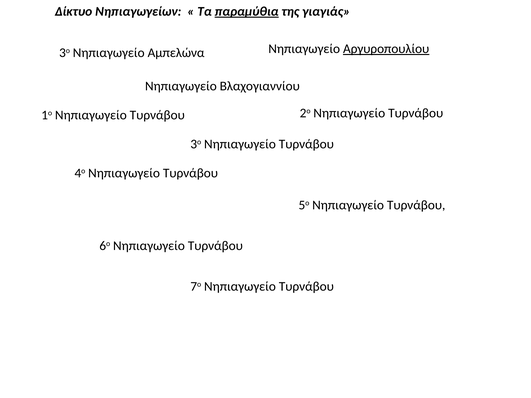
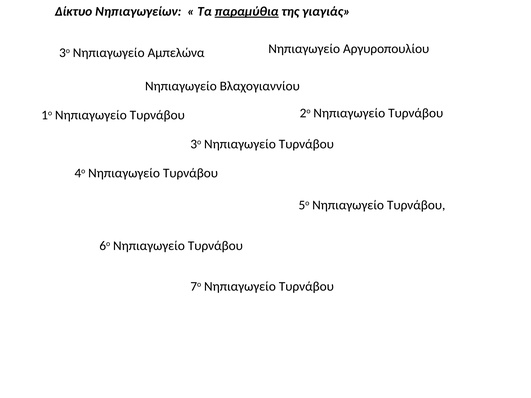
Αργυροπουλίου underline: present -> none
